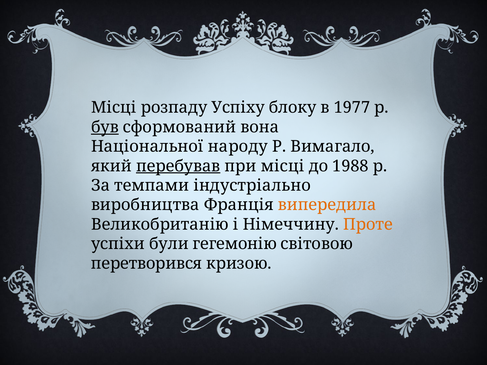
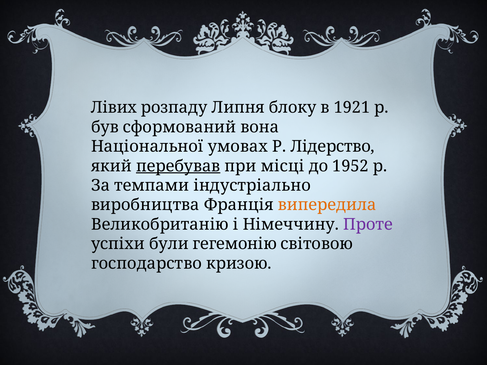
Місці at (114, 108): Місці -> Лівих
Успіху: Успіху -> Липня
1977: 1977 -> 1921
був underline: present -> none
народу: народу -> умовах
Вимагало: Вимагало -> Лідерство
1988: 1988 -> 1952
Проте colour: orange -> purple
перетворився: перетворився -> господарство
